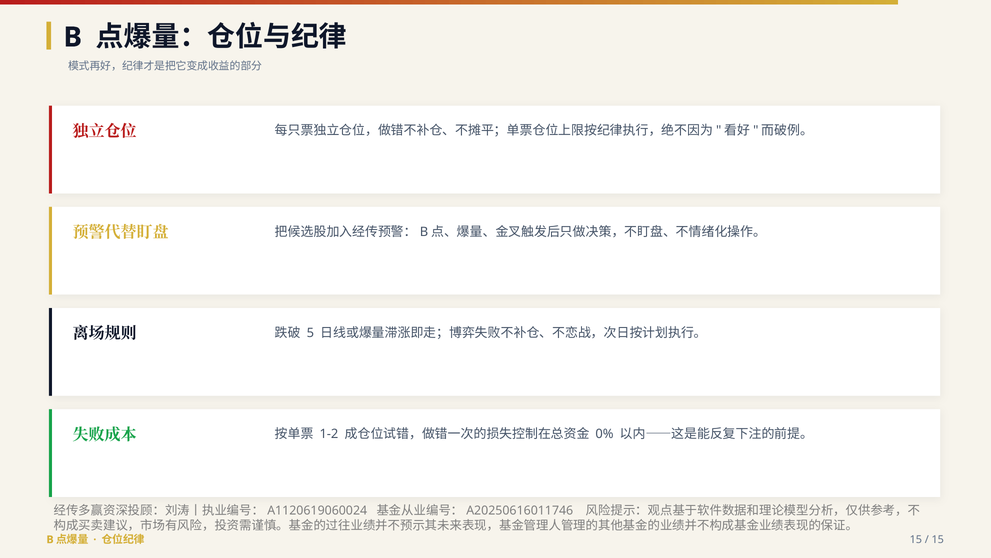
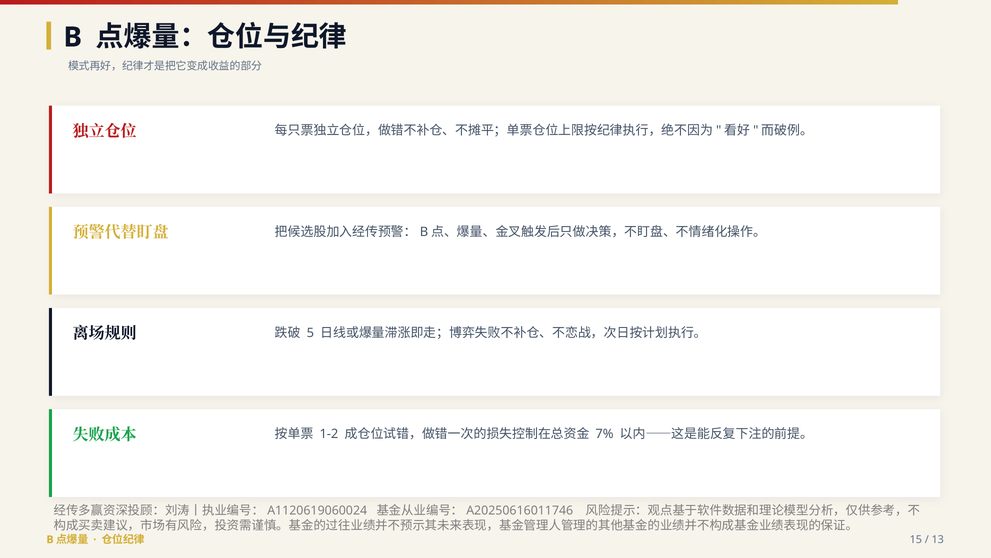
0%: 0% -> 7%
15 at (938, 539): 15 -> 13
